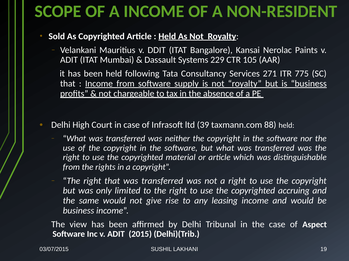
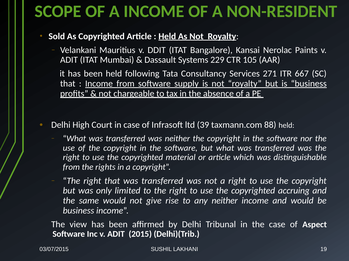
775: 775 -> 667
any leasing: leasing -> neither
